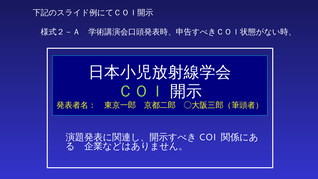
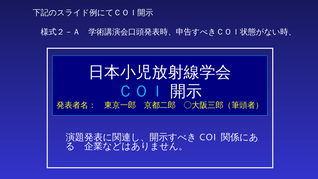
ＣＯＩ colour: light green -> light blue
